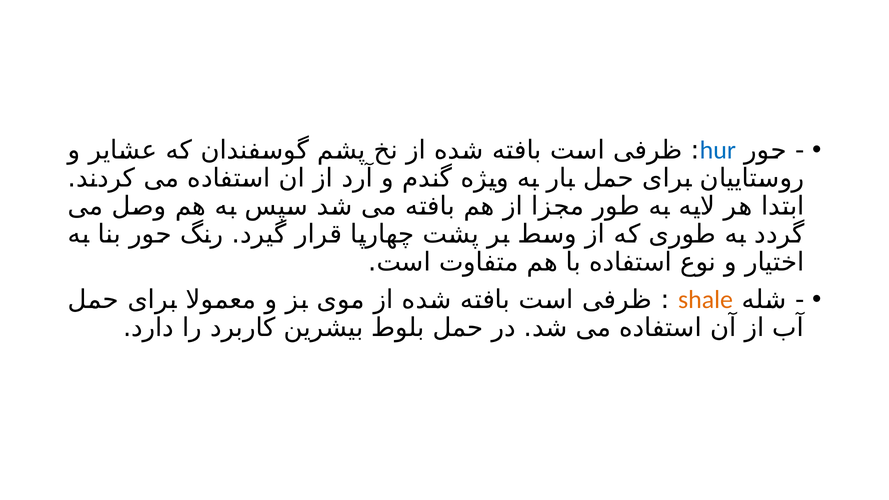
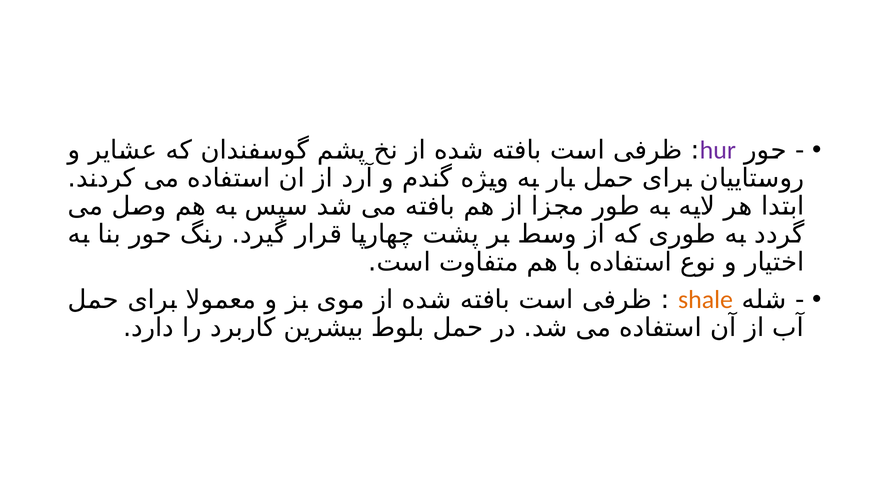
hur colour: blue -> purple
